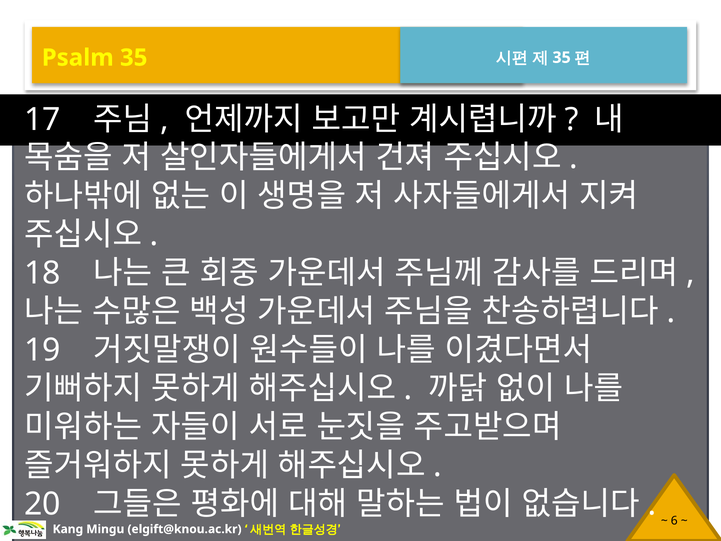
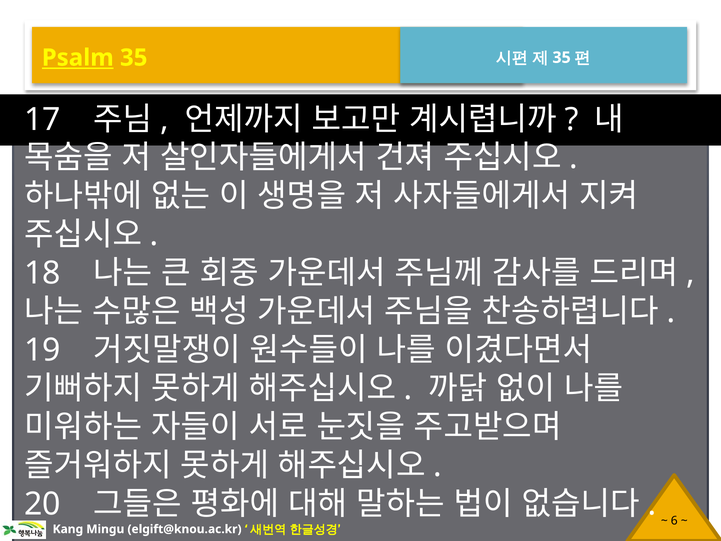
Psalm underline: none -> present
